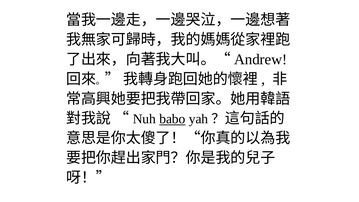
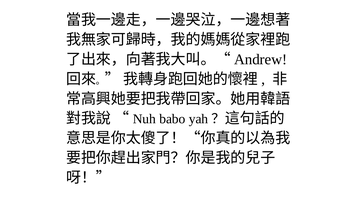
babo underline: present -> none
